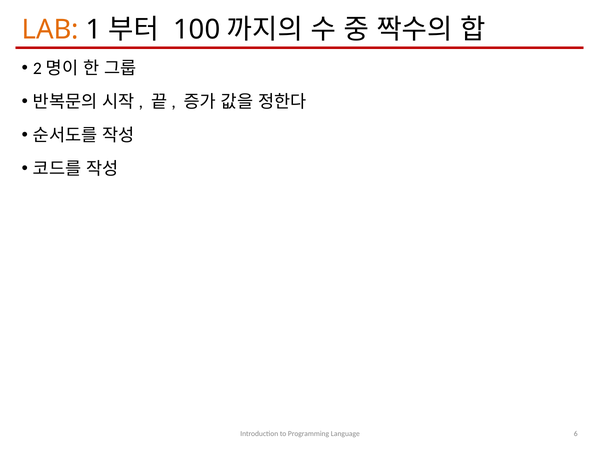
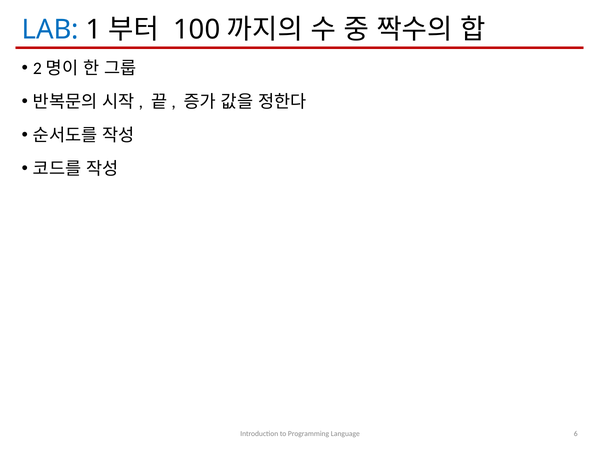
LAB colour: orange -> blue
